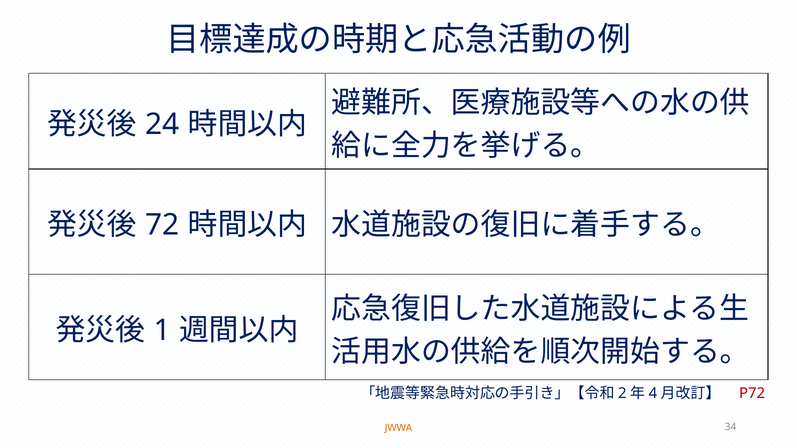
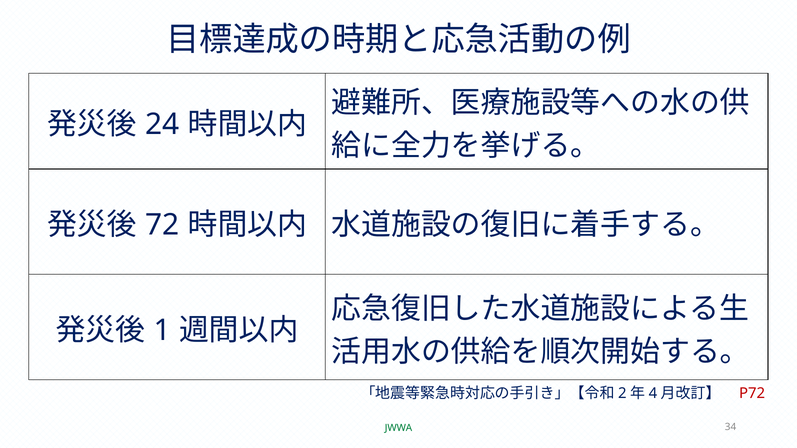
JWWA colour: orange -> green
